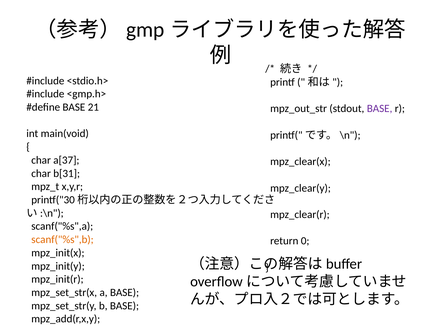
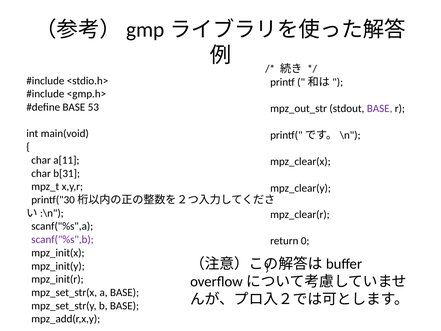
21: 21 -> 53
a[37: a[37 -> a[11
scanf("%s",b colour: orange -> purple
